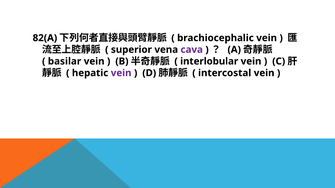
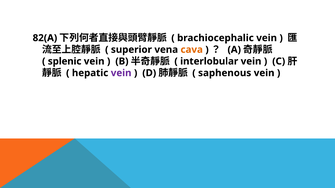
cava colour: purple -> orange
basilar: basilar -> splenic
intercostal: intercostal -> saphenous
